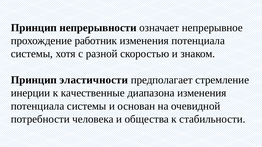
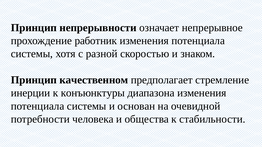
эластичности: эластичности -> качественном
качественные: качественные -> конъюнктуры
